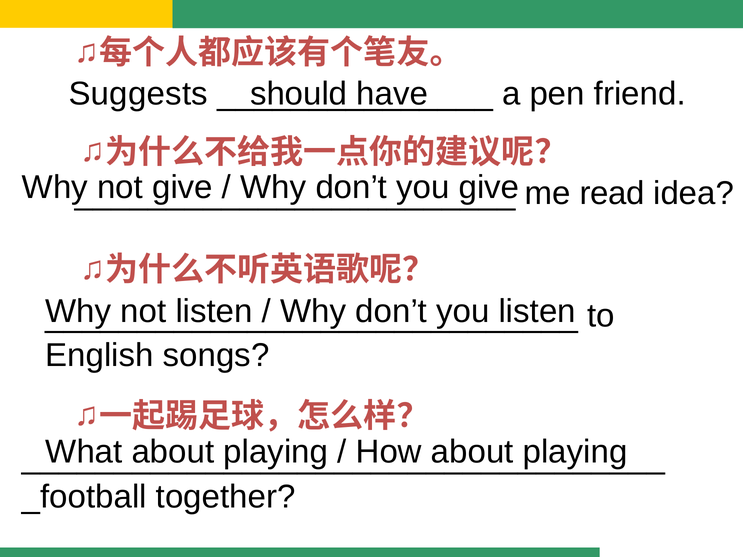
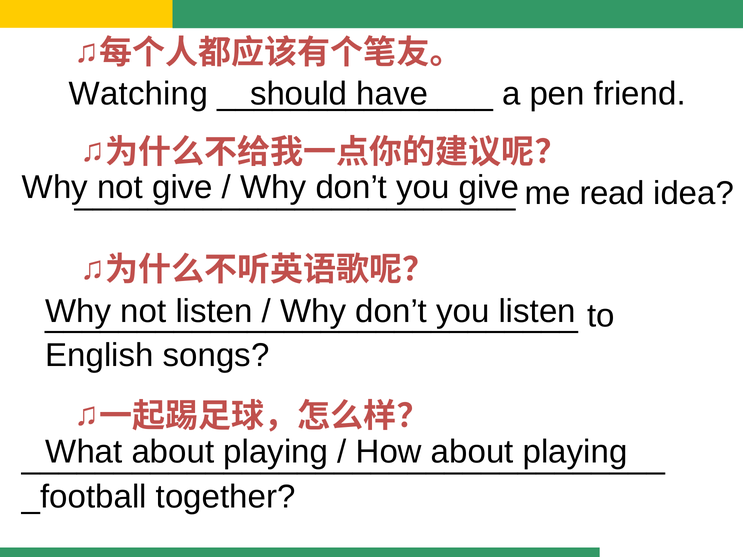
Suggests: Suggests -> Watching
